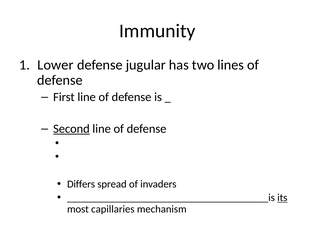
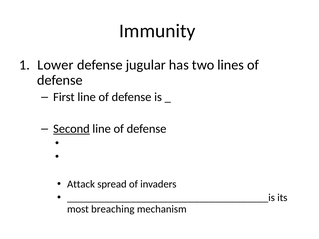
Differs: Differs -> Attack
its underline: present -> none
capillaries: capillaries -> breaching
